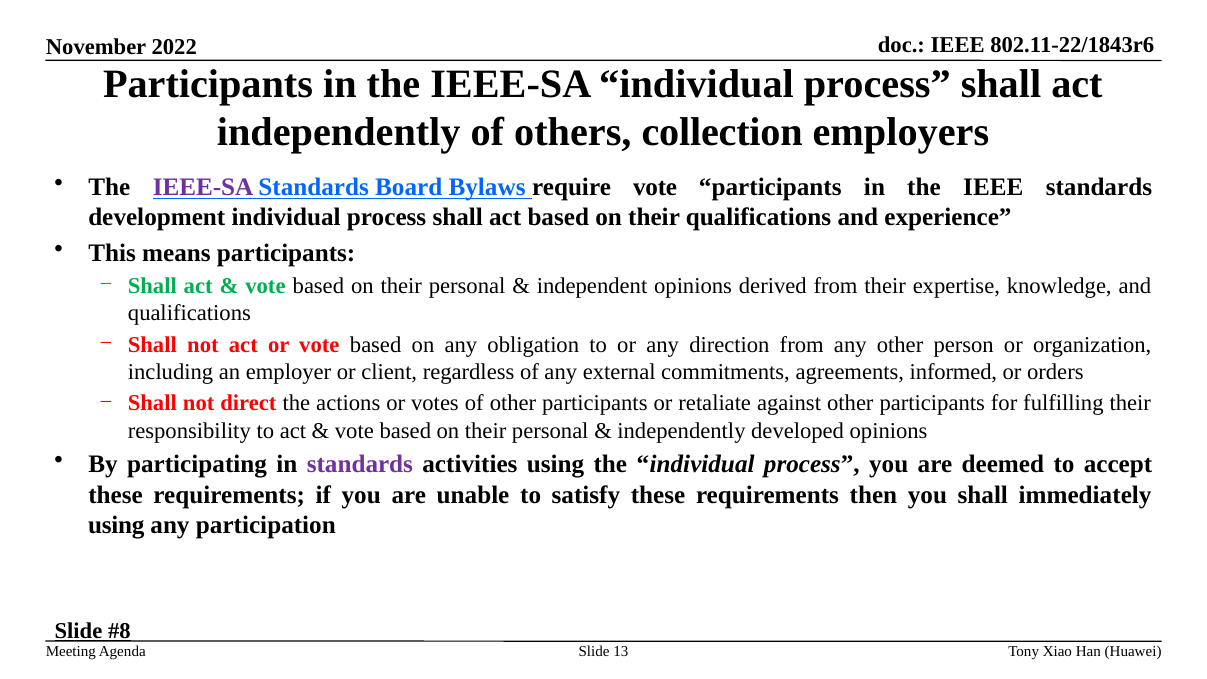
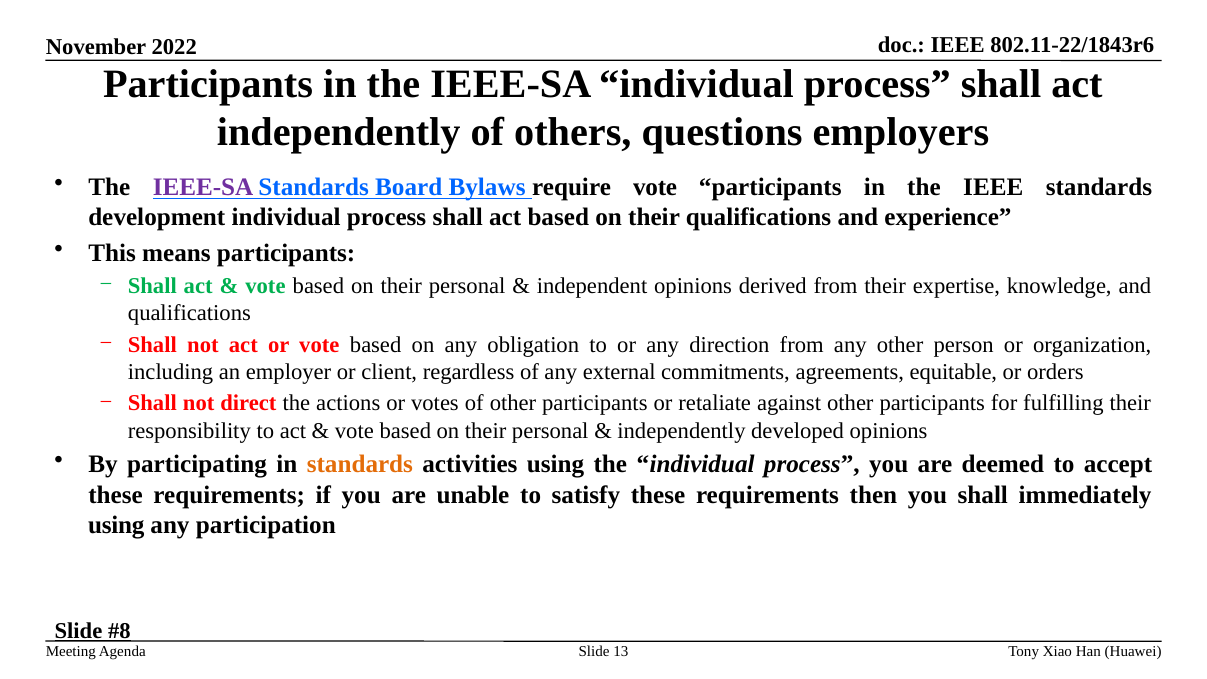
collection: collection -> questions
informed: informed -> equitable
standards at (360, 465) colour: purple -> orange
